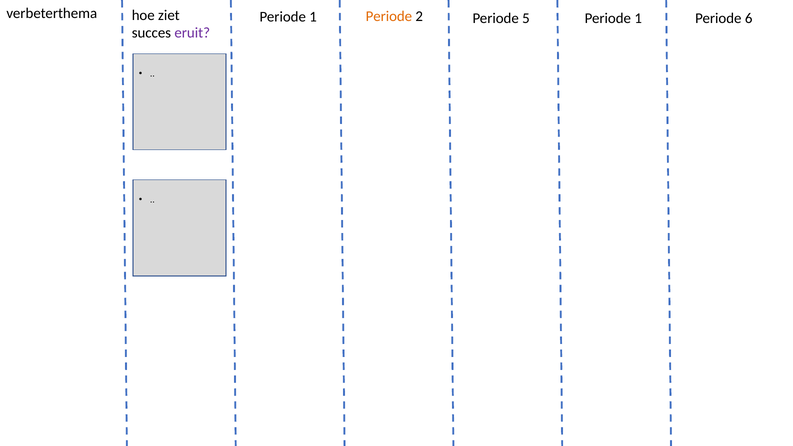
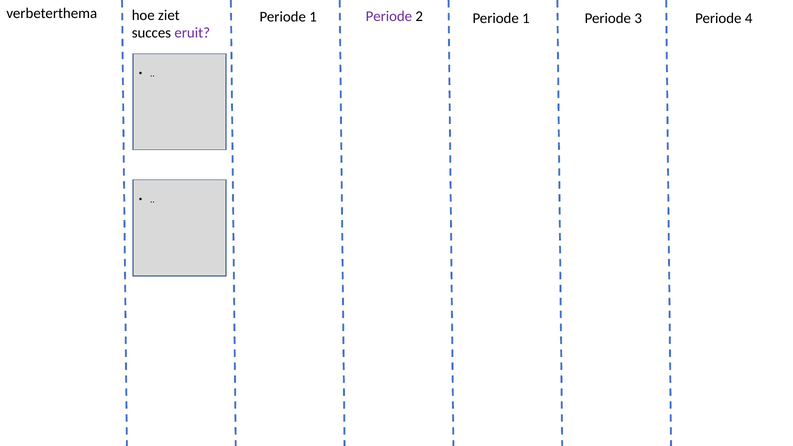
Periode at (389, 16) colour: orange -> purple
2 Periode 5: 5 -> 1
1 at (638, 18): 1 -> 3
6: 6 -> 4
